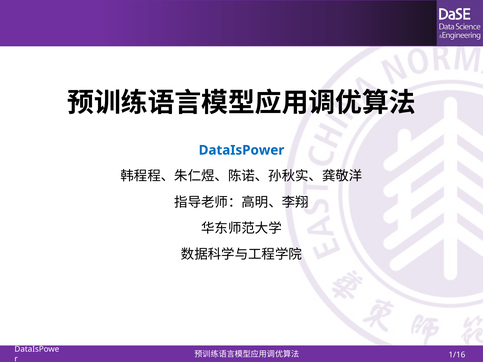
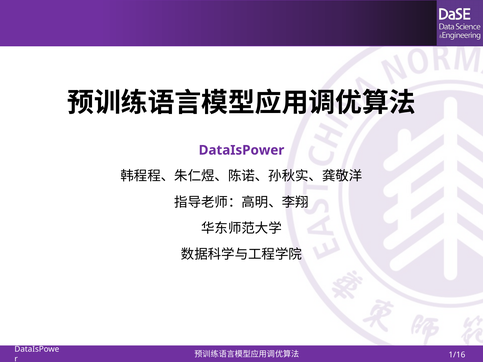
DataIsPower colour: blue -> purple
